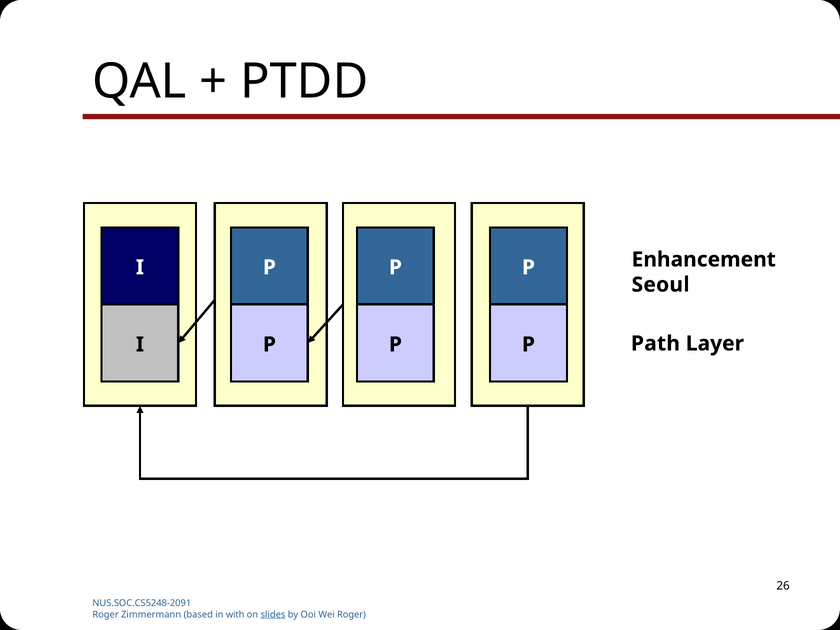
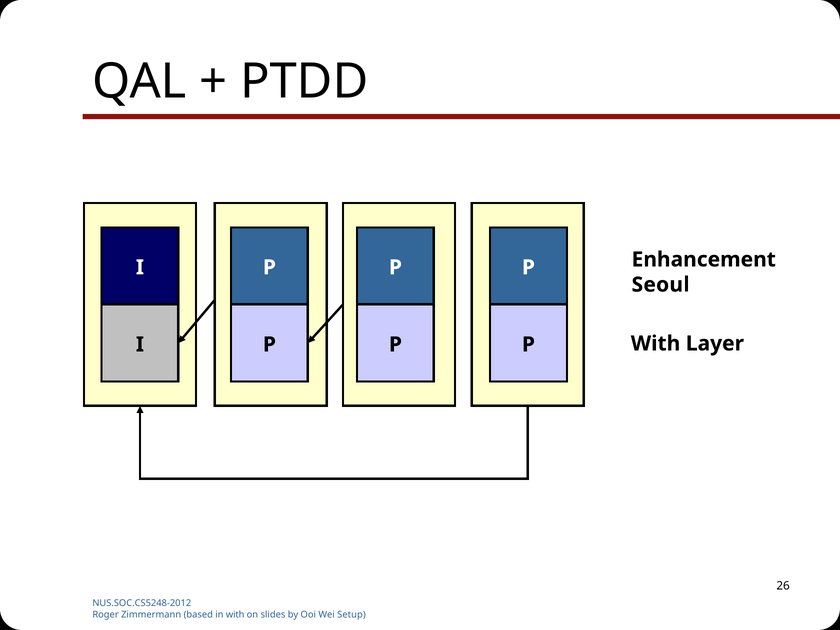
P Path: Path -> With
NUS.SOC.CS5248-2091: NUS.SOC.CS5248-2091 -> NUS.SOC.CS5248-2012
slides underline: present -> none
Wei Roger: Roger -> Setup
